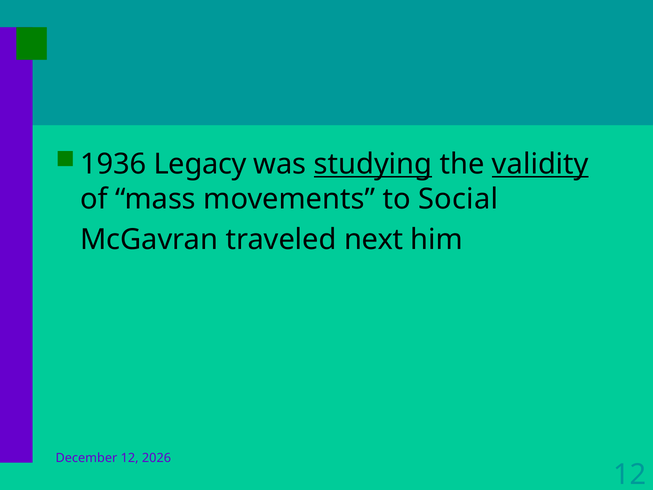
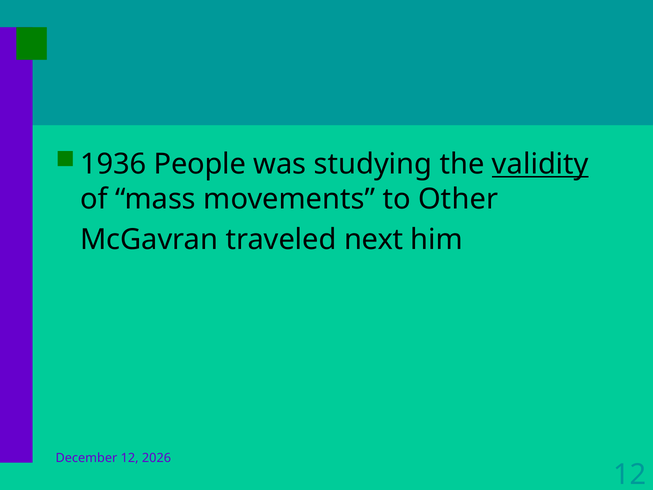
Legacy: Legacy -> People
studying underline: present -> none
Social: Social -> Other
